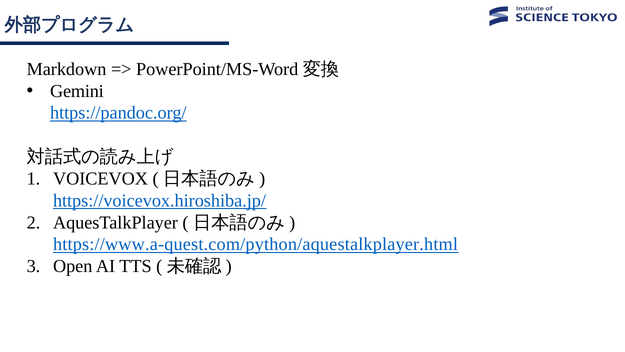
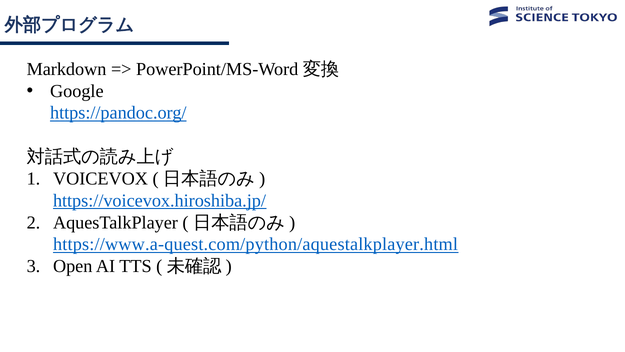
Gemini: Gemini -> Google
